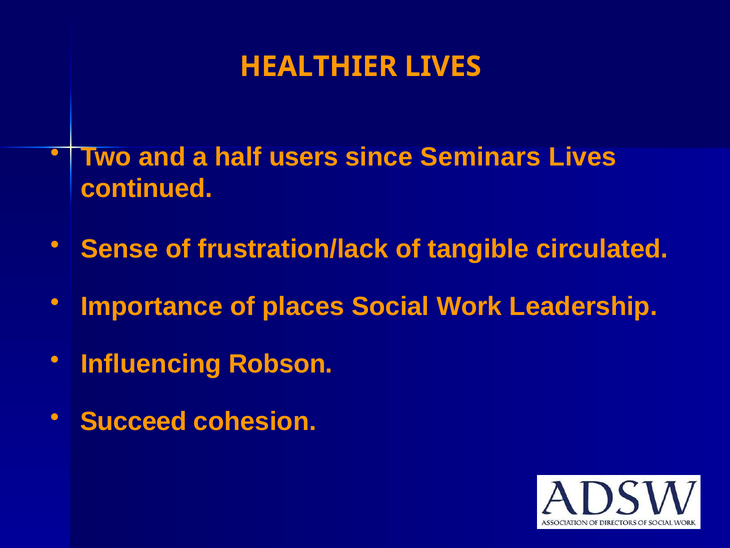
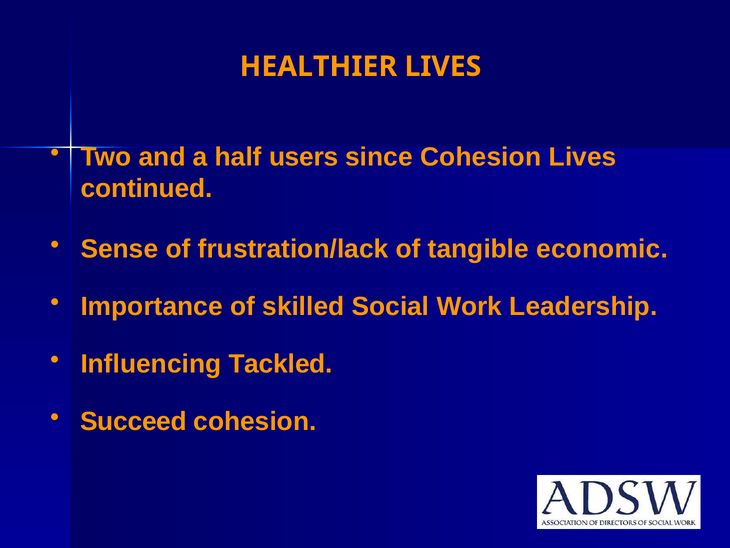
since Seminars: Seminars -> Cohesion
circulated: circulated -> economic
places: places -> skilled
Robson: Robson -> Tackled
